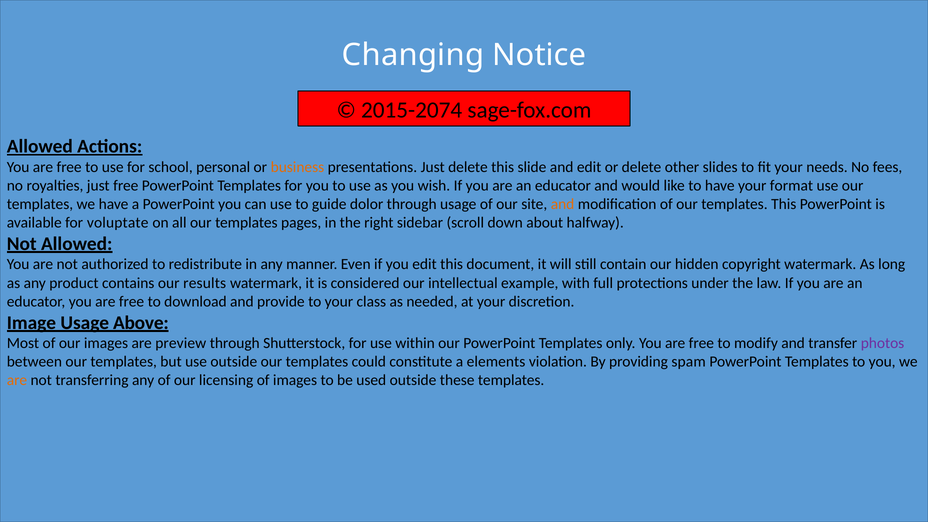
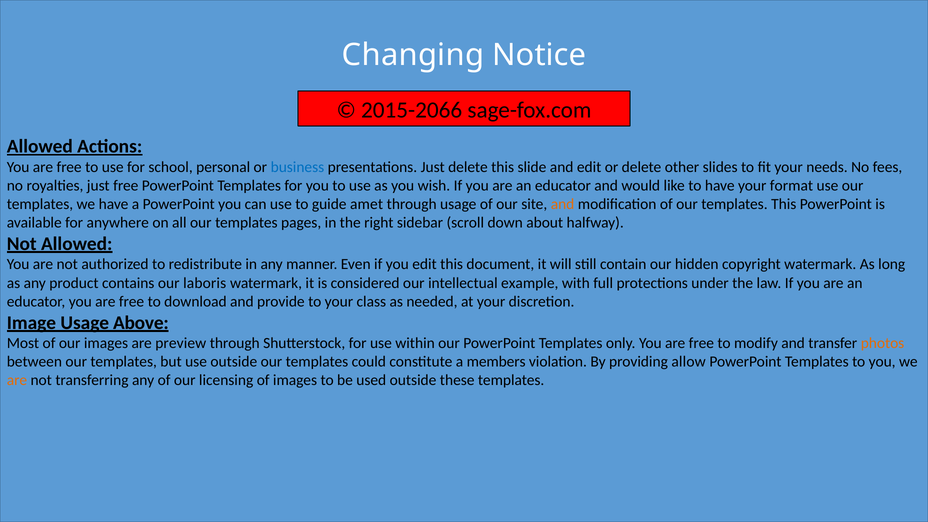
2015-2074: 2015-2074 -> 2015-2066
business colour: orange -> blue
dolor: dolor -> amet
voluptate: voluptate -> anywhere
results: results -> laboris
photos colour: purple -> orange
elements: elements -> members
spam: spam -> allow
